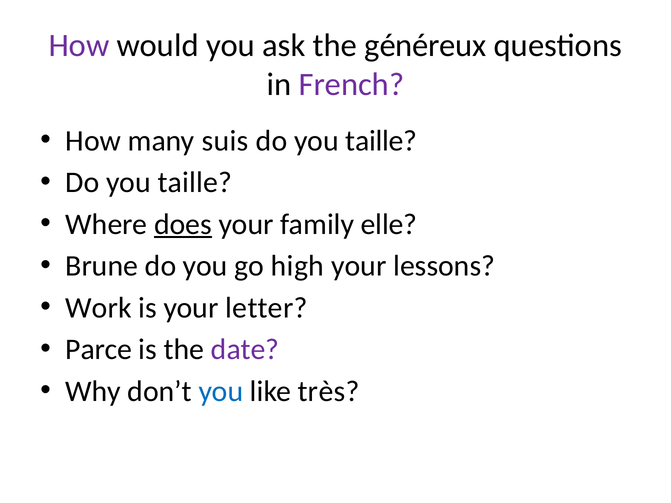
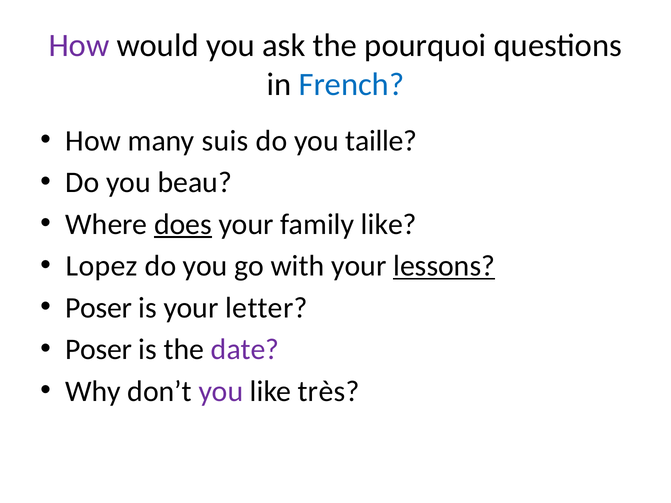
généreux: généreux -> pourquoi
French colour: purple -> blue
taille at (195, 183): taille -> beau
family elle: elle -> like
Brune: Brune -> Lopez
high: high -> with
lessons underline: none -> present
Work at (99, 308): Work -> Poser
Parce at (99, 350): Parce -> Poser
you at (221, 391) colour: blue -> purple
